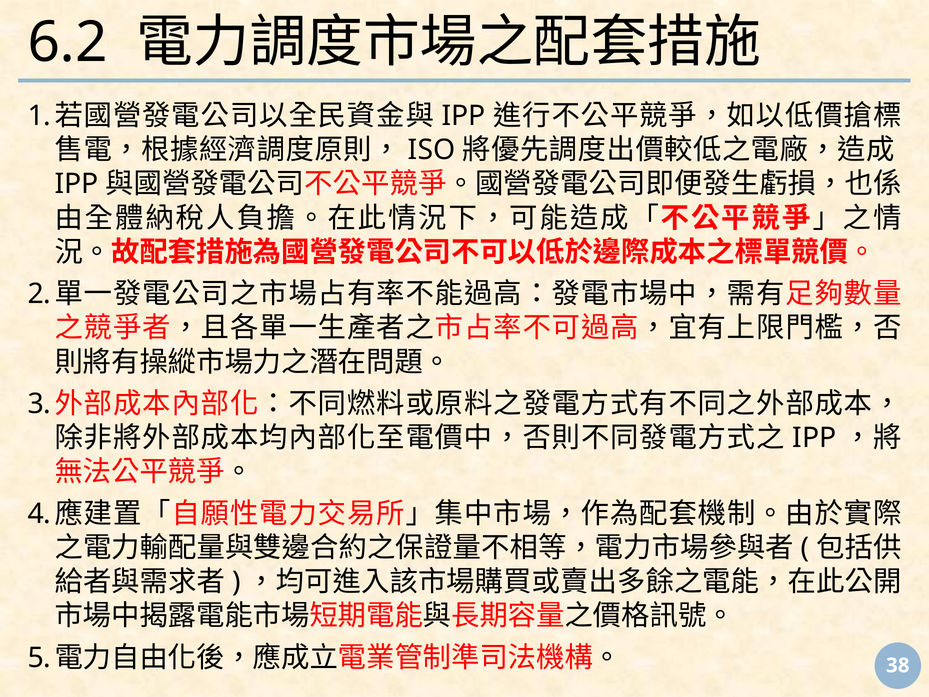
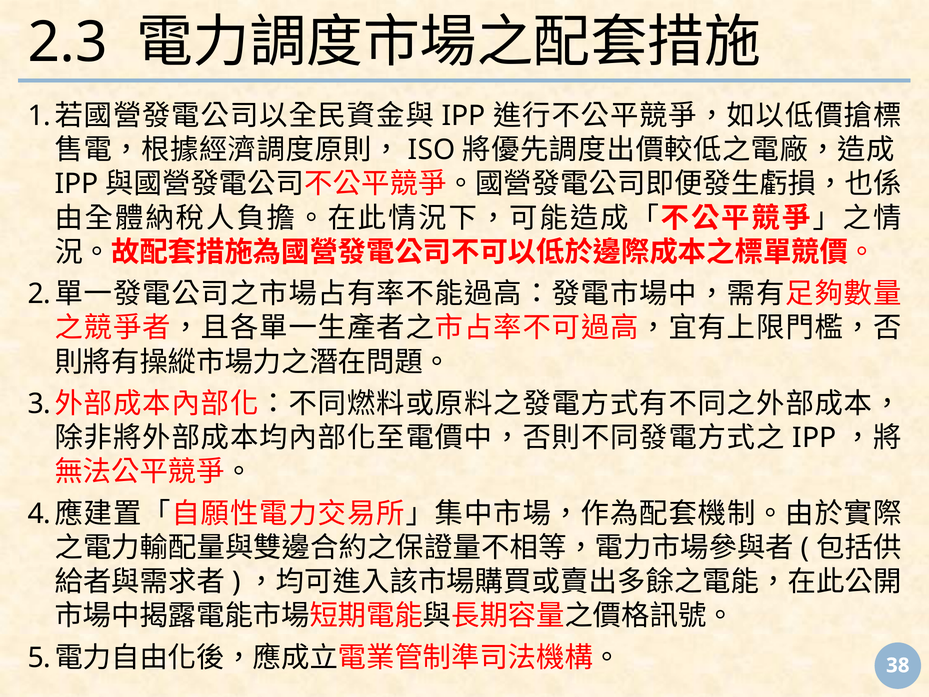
6.2: 6.2 -> 2.3
